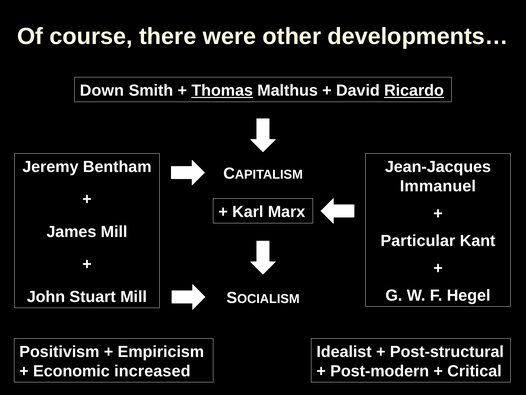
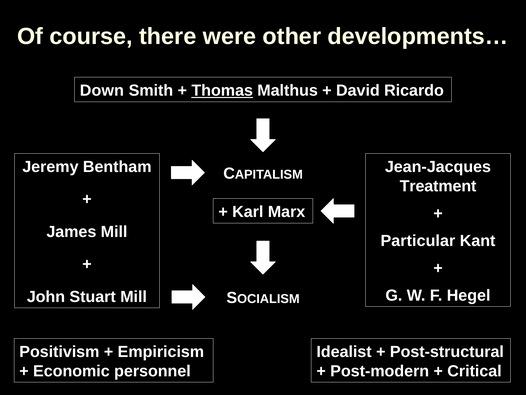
Ricardo underline: present -> none
Immanuel: Immanuel -> Treatment
increased: increased -> personnel
